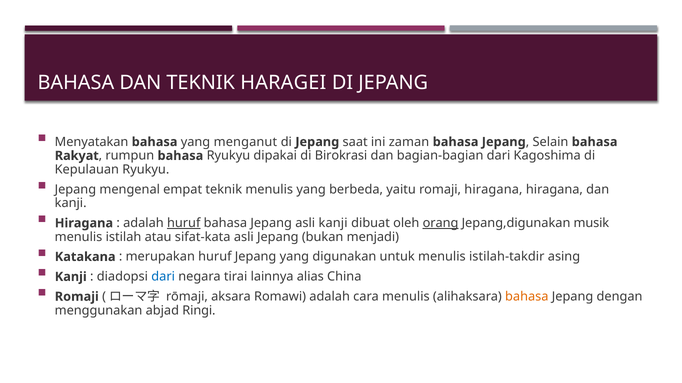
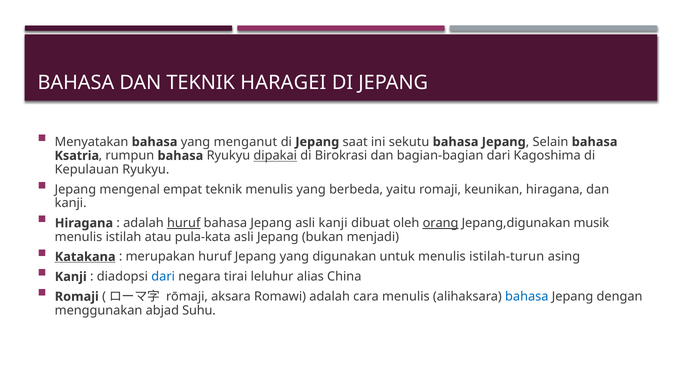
zaman: zaman -> sekutu
Rakyat: Rakyat -> Ksatria
dipakai underline: none -> present
romaji hiragana: hiragana -> keunikan
sifat-kata: sifat-kata -> pula-kata
Katakana underline: none -> present
istilah-takdir: istilah-takdir -> istilah-turun
lainnya: lainnya -> leluhur
bahasa at (527, 297) colour: orange -> blue
Ringi: Ringi -> Suhu
